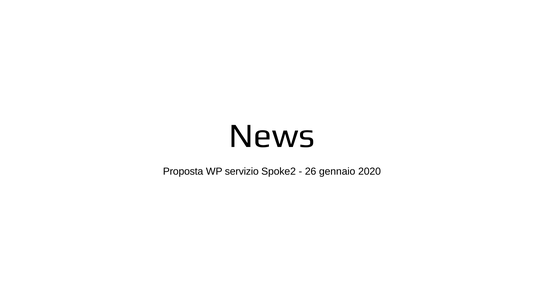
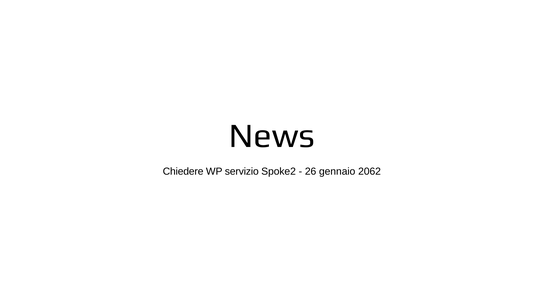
Proposta: Proposta -> Chiedere
2020: 2020 -> 2062
